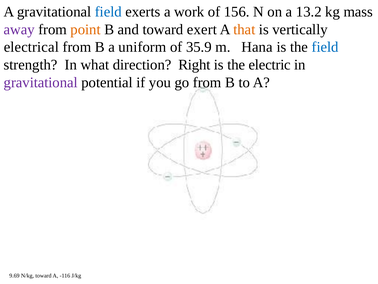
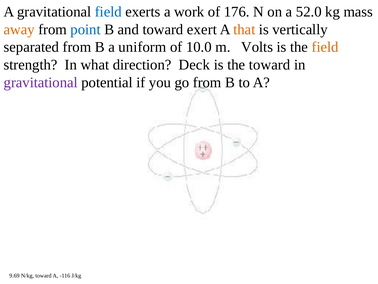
156: 156 -> 176
13.2: 13.2 -> 52.0
away colour: purple -> orange
point colour: orange -> blue
electrical: electrical -> separated
35.9: 35.9 -> 10.0
Hana: Hana -> Volts
field at (325, 47) colour: blue -> orange
Right: Right -> Deck
the electric: electric -> toward
